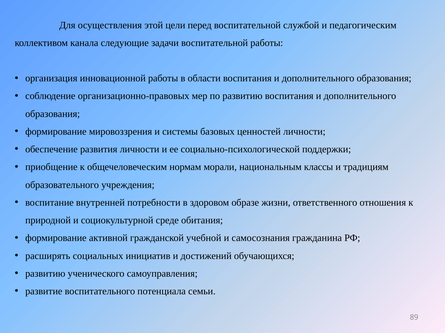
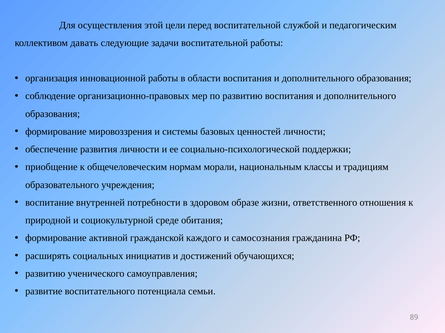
канала: канала -> давать
учебной: учебной -> каждого
